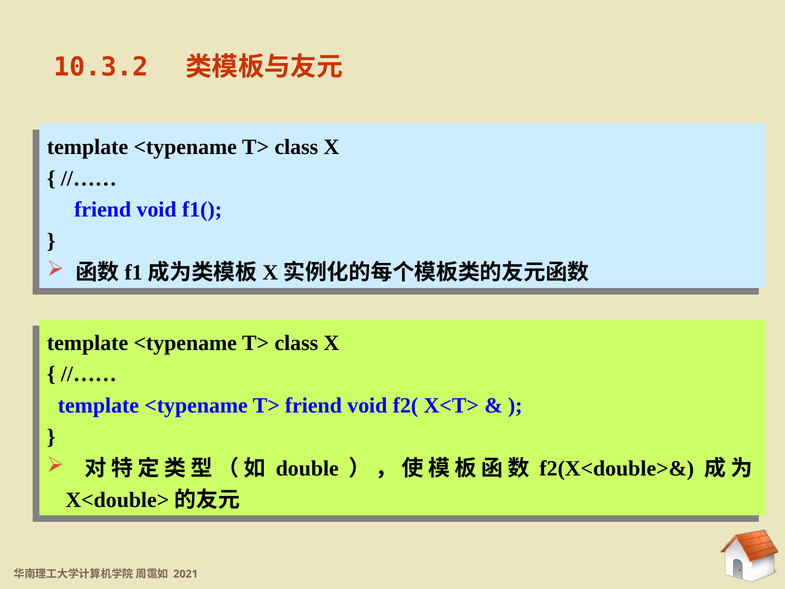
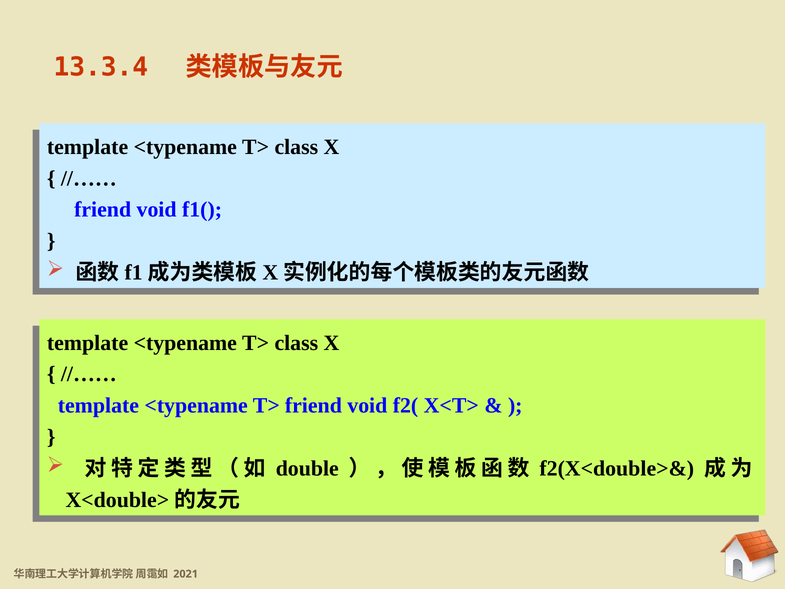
10.3.2: 10.3.2 -> 13.3.4
